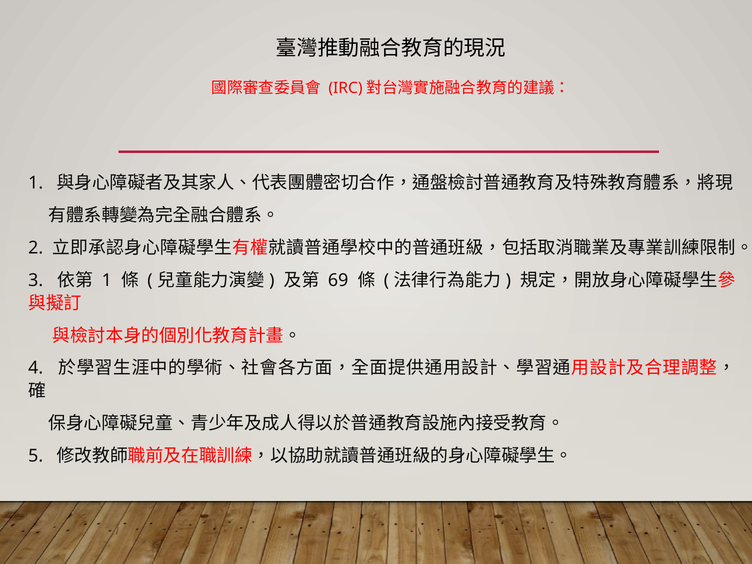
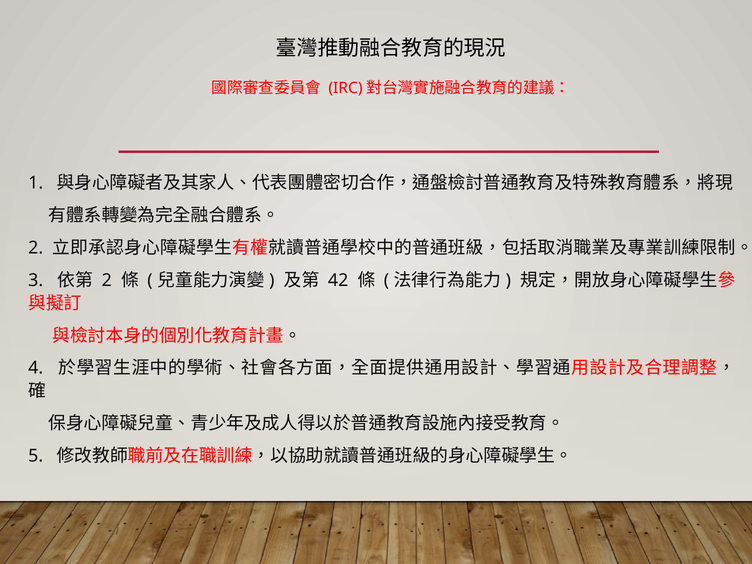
1 at (107, 280): 1 -> 2
69: 69 -> 42
